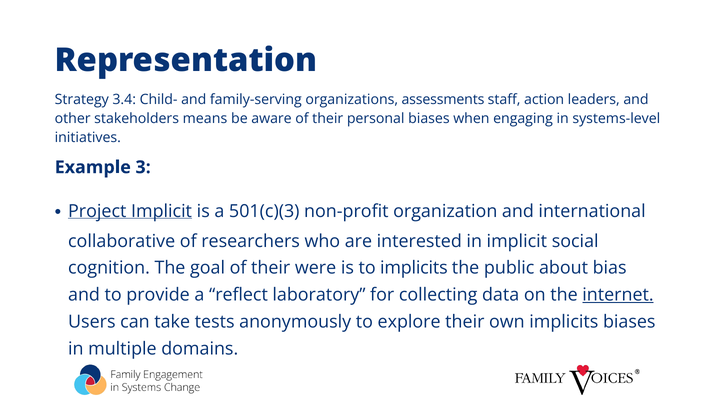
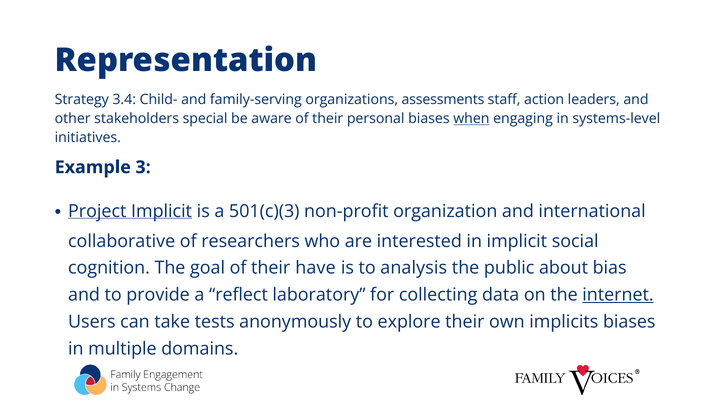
means: means -> special
when underline: none -> present
were: were -> have
to implicits: implicits -> analysis
